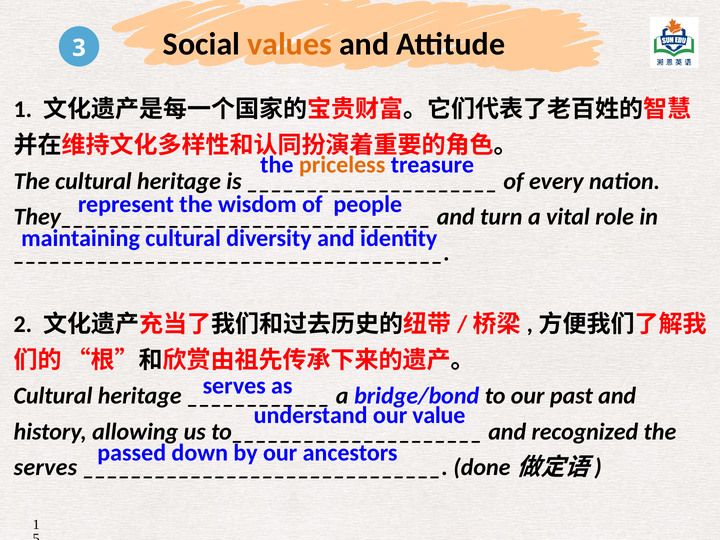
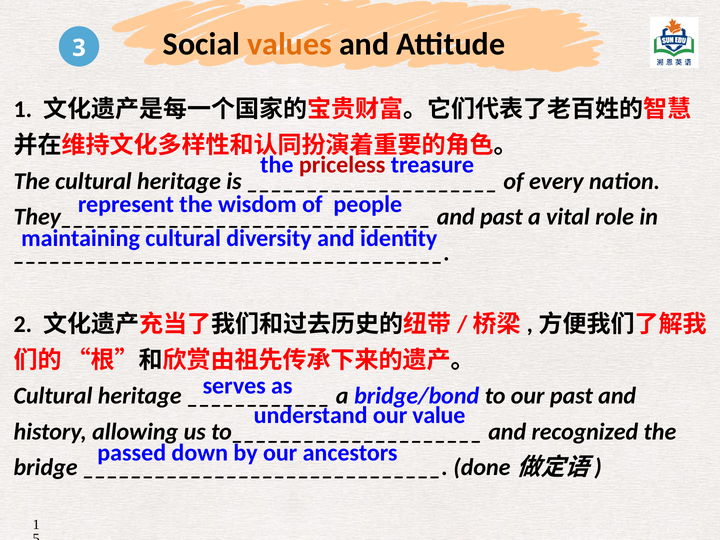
priceless colour: orange -> red
and turn: turn -> past
serves at (45, 468): serves -> bridge
